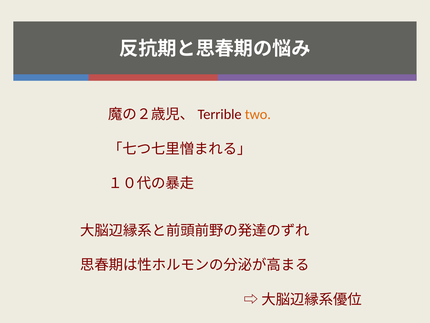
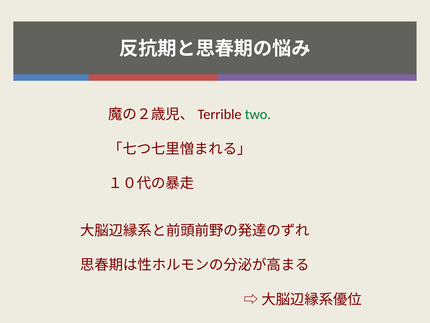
two colour: orange -> green
